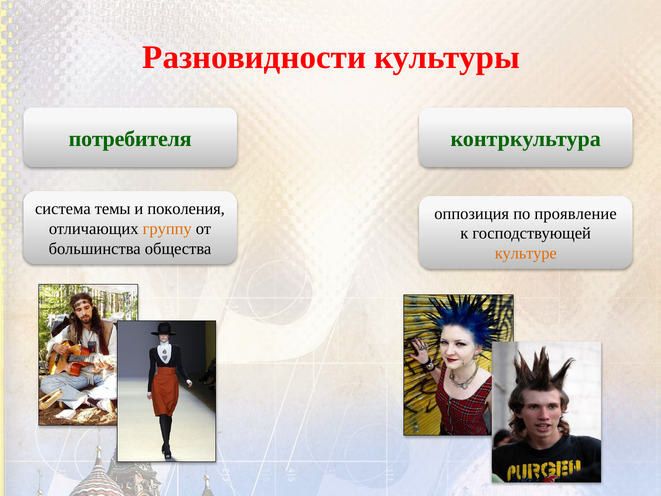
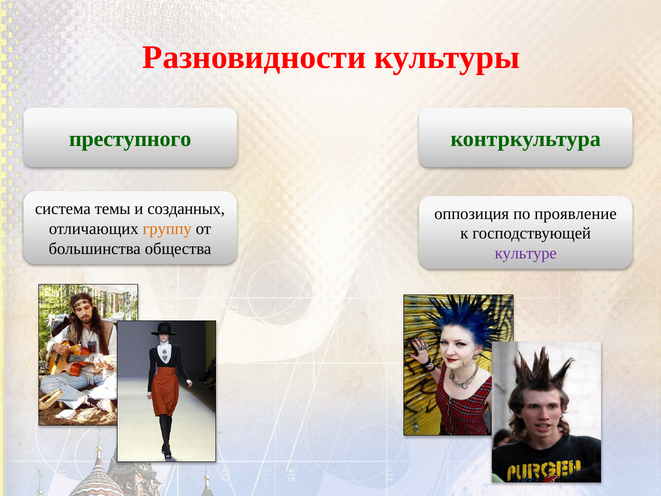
потребителя: потребителя -> преступного
поколения: поколения -> созданных
культуре colour: orange -> purple
